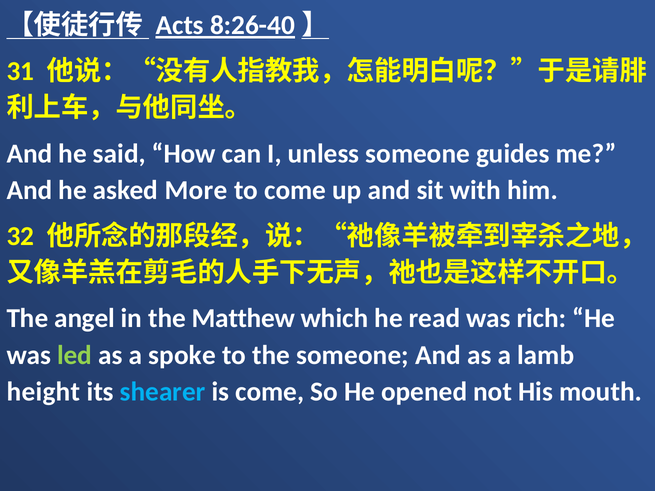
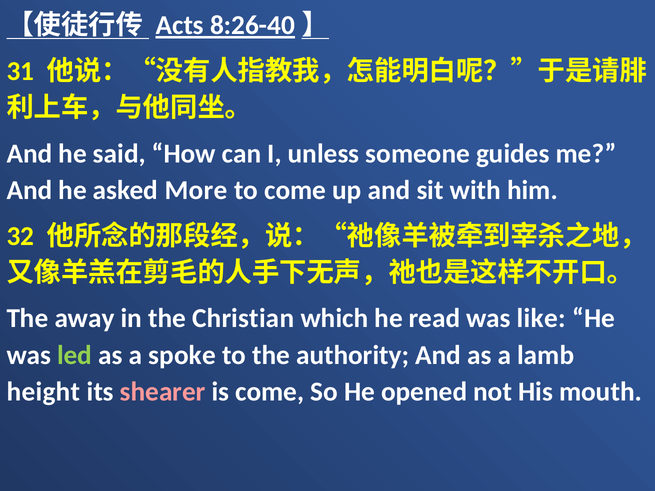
angel: angel -> away
Matthew: Matthew -> Christian
rich: rich -> like
the someone: someone -> authority
shearer colour: light blue -> pink
